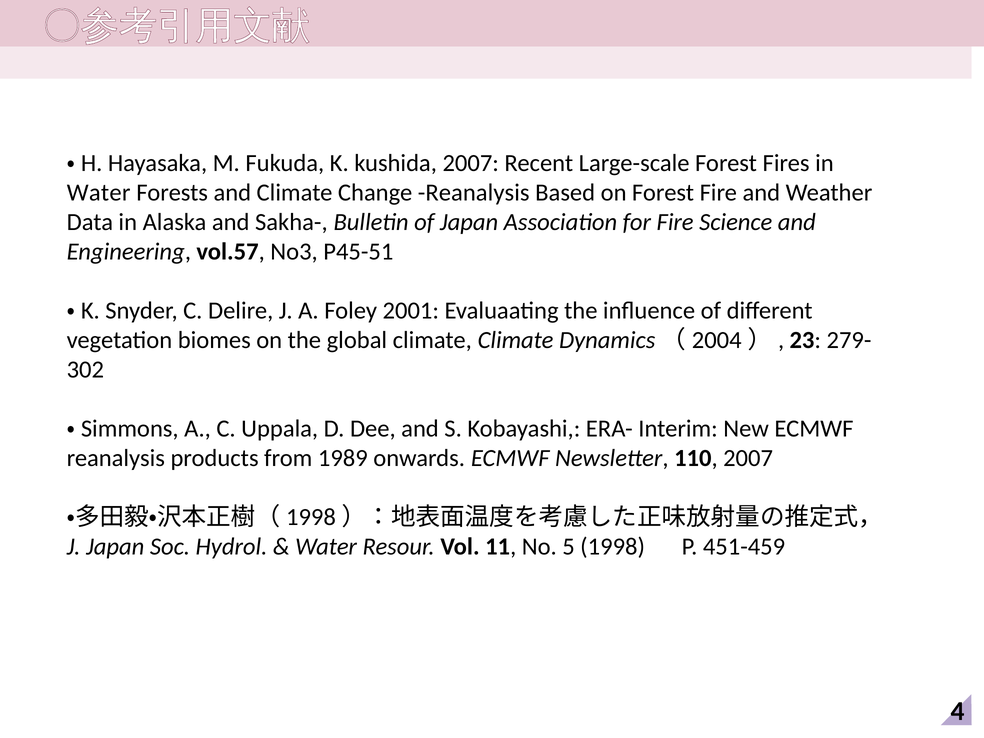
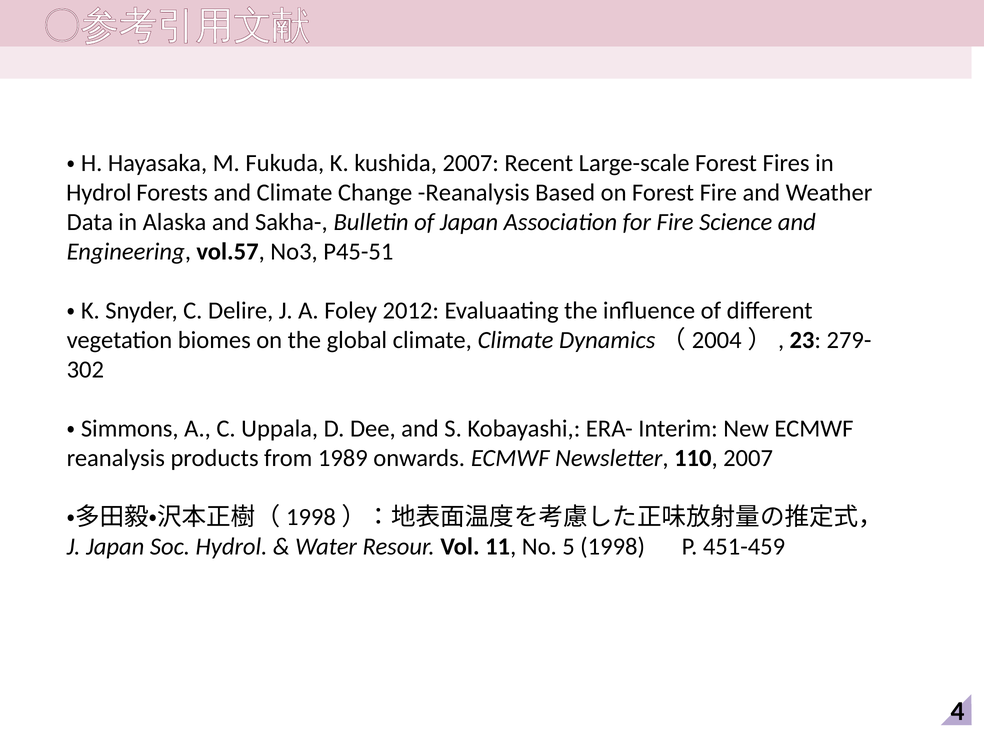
Water at (99, 193): Water -> Hydrol
2001: 2001 -> 2012
